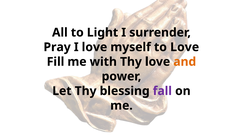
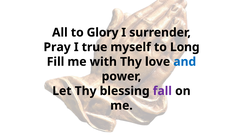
Light: Light -> Glory
I love: love -> true
to Love: Love -> Long
and colour: orange -> blue
